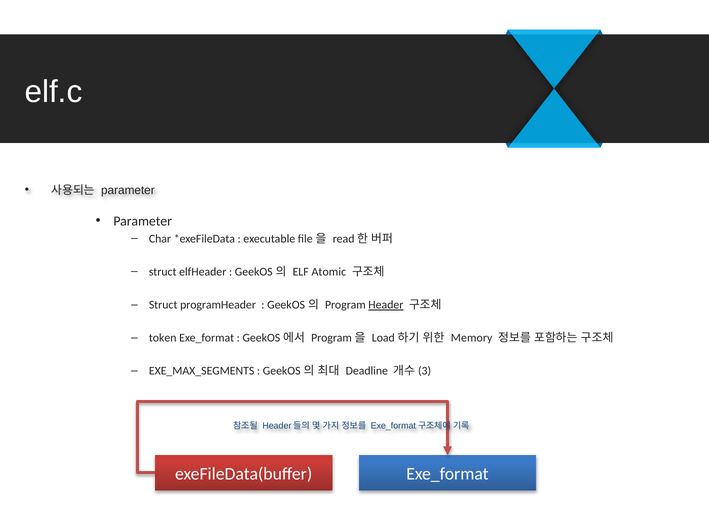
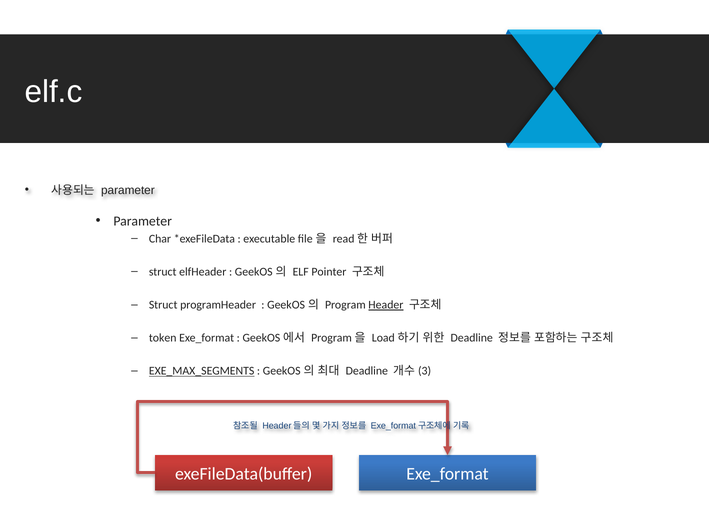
Atomic: Atomic -> Pointer
Memory at (472, 338): Memory -> Deadline
EXE_MAX_SEGMENTS underline: none -> present
